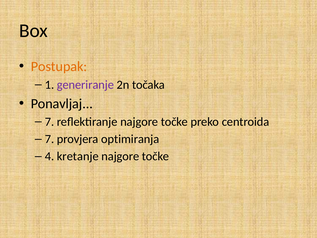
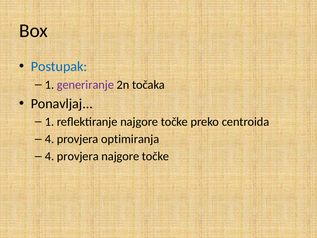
Postupak colour: orange -> blue
7 at (49, 122): 7 -> 1
7 at (49, 139): 7 -> 4
kretanje at (78, 156): kretanje -> provjera
